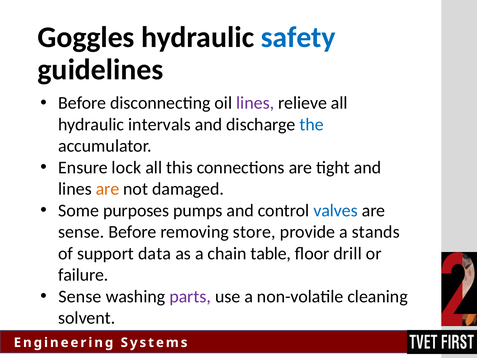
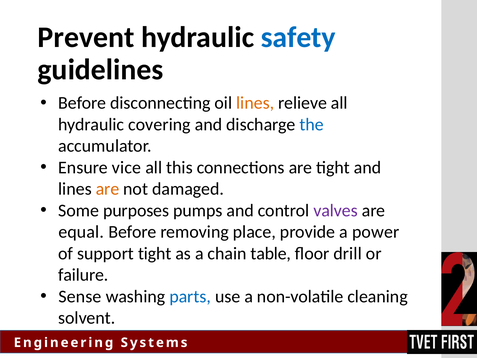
Goggles: Goggles -> Prevent
lines at (255, 103) colour: purple -> orange
intervals: intervals -> covering
lock: lock -> vice
valves colour: blue -> purple
sense at (81, 232): sense -> equal
store: store -> place
stands: stands -> power
support data: data -> tight
parts colour: purple -> blue
